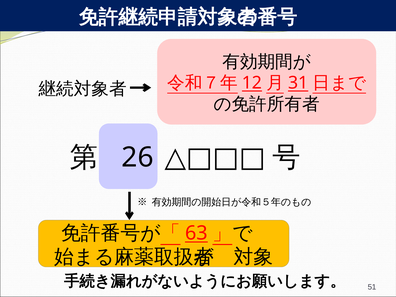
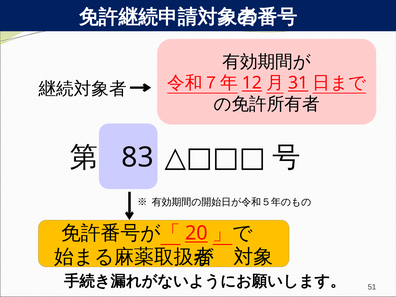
26: 26 -> 83
63: 63 -> 20
